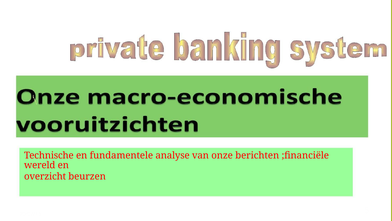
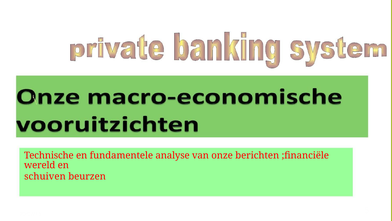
overzicht: overzicht -> schuiven
